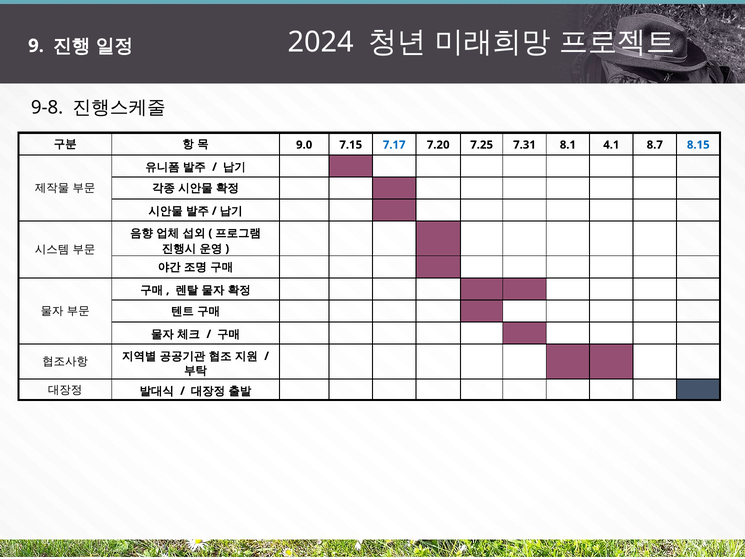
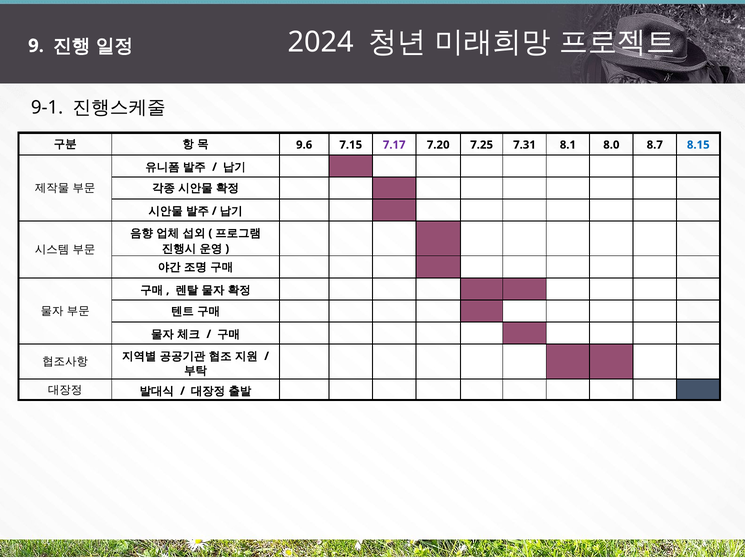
9-8: 9-8 -> 9-1
9.0: 9.0 -> 9.6
7.17 colour: blue -> purple
4.1: 4.1 -> 8.0
